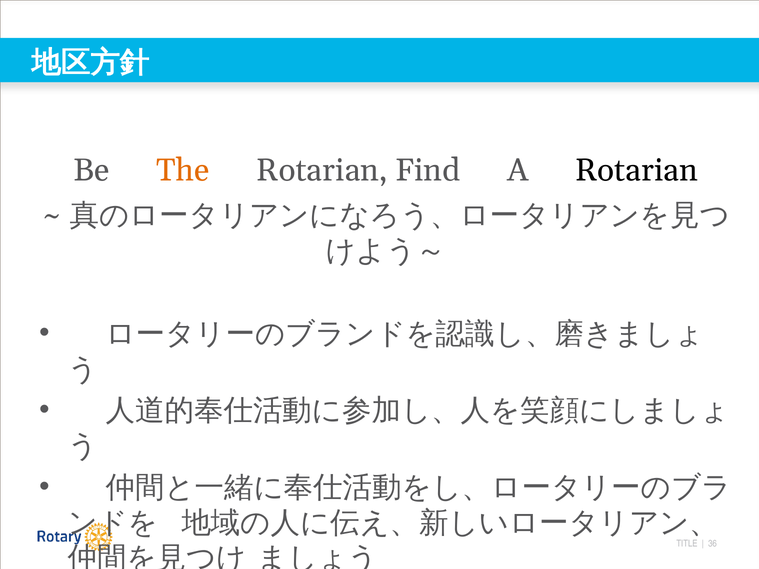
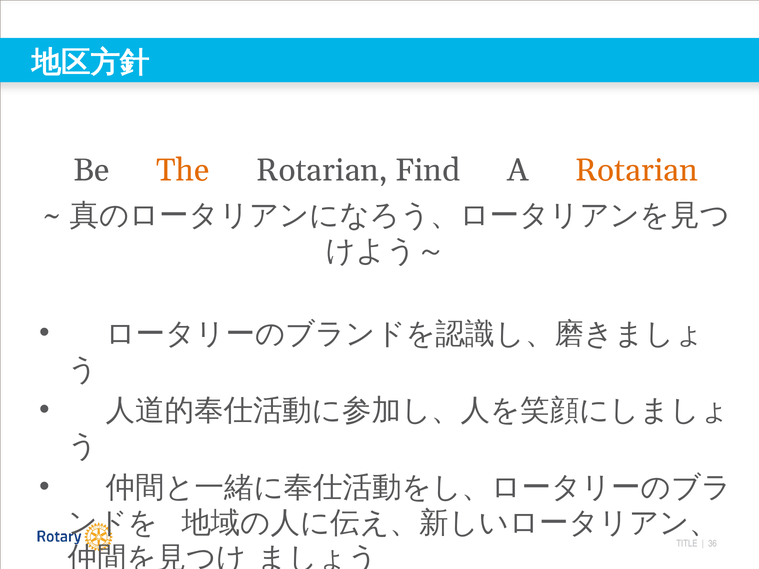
Rotarian at (637, 170) colour: black -> orange
